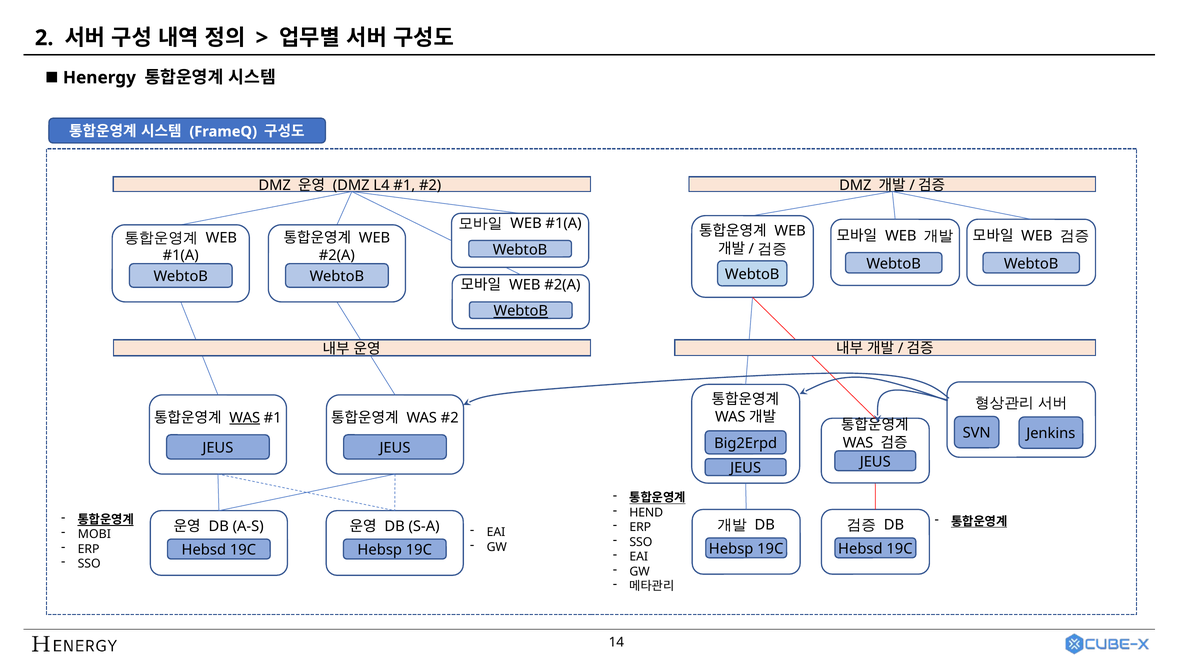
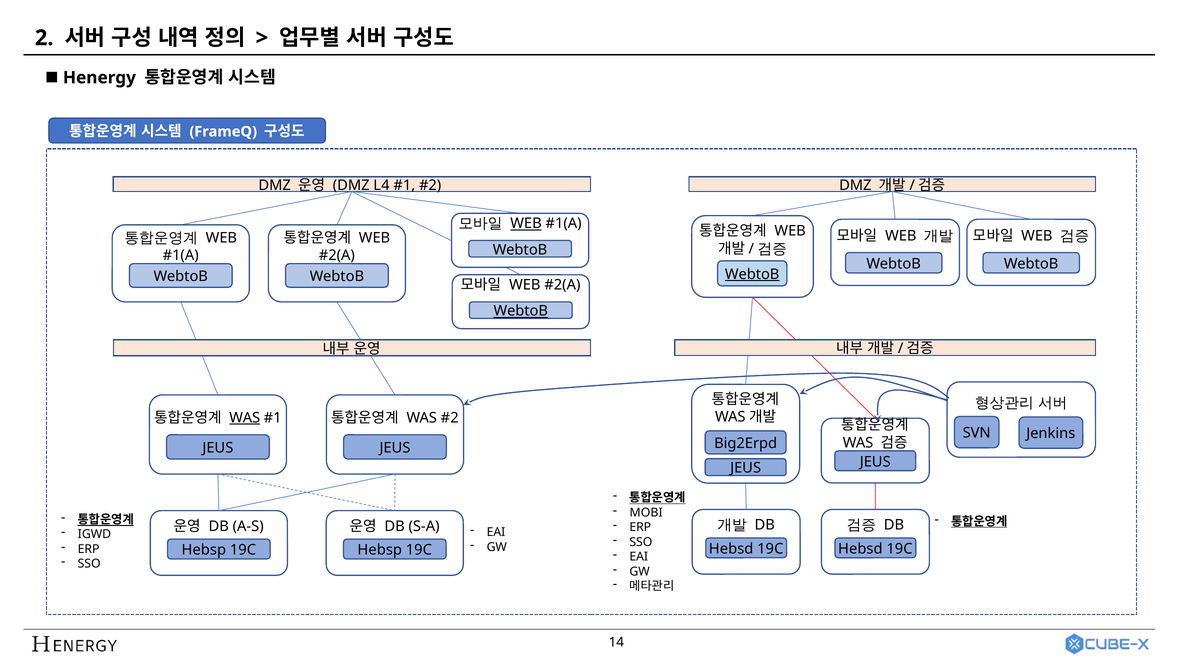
WEB at (526, 224) underline: none -> present
WebtoB at (752, 274) underline: none -> present
HEND: HEND -> MOBI
MOBI: MOBI -> IGWD
Hebsp at (731, 549): Hebsp -> Hebsd
Hebsd at (204, 550): Hebsd -> Hebsp
